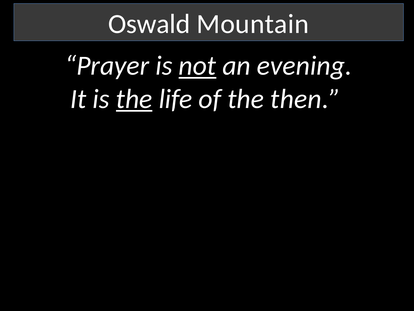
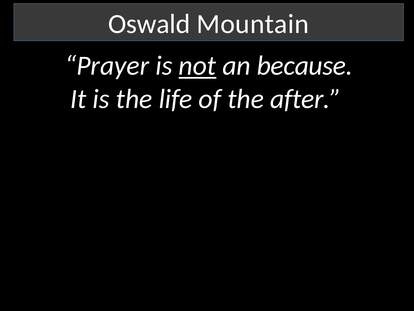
evening: evening -> because
the at (134, 99) underline: present -> none
then: then -> after
